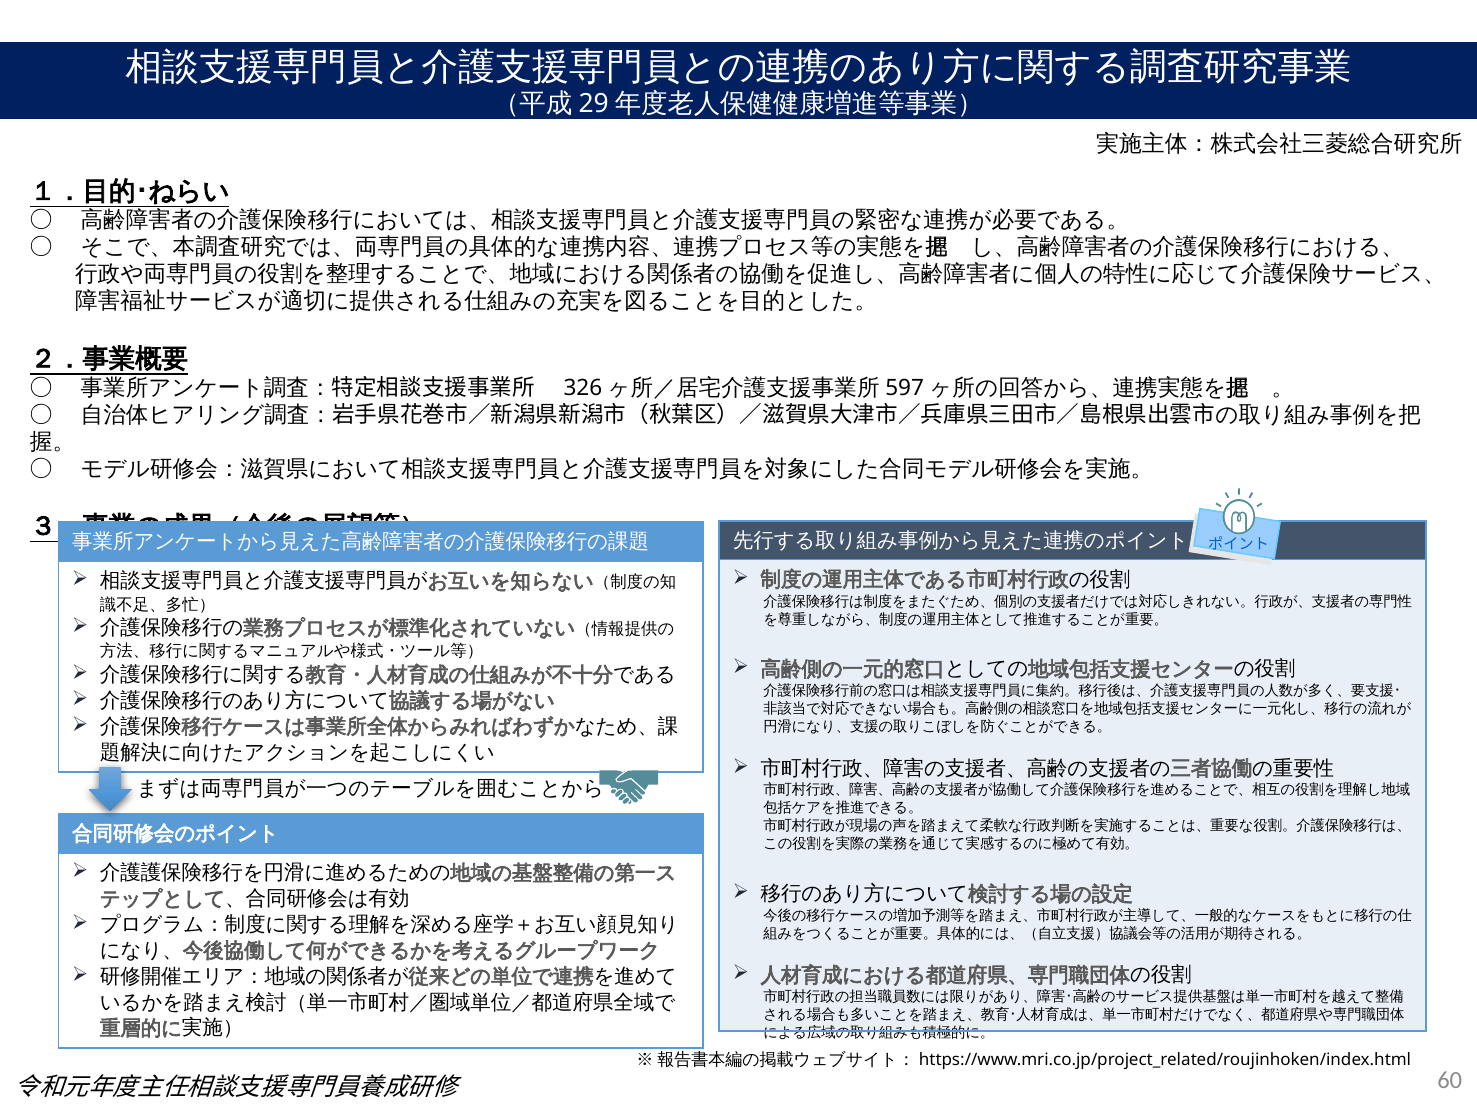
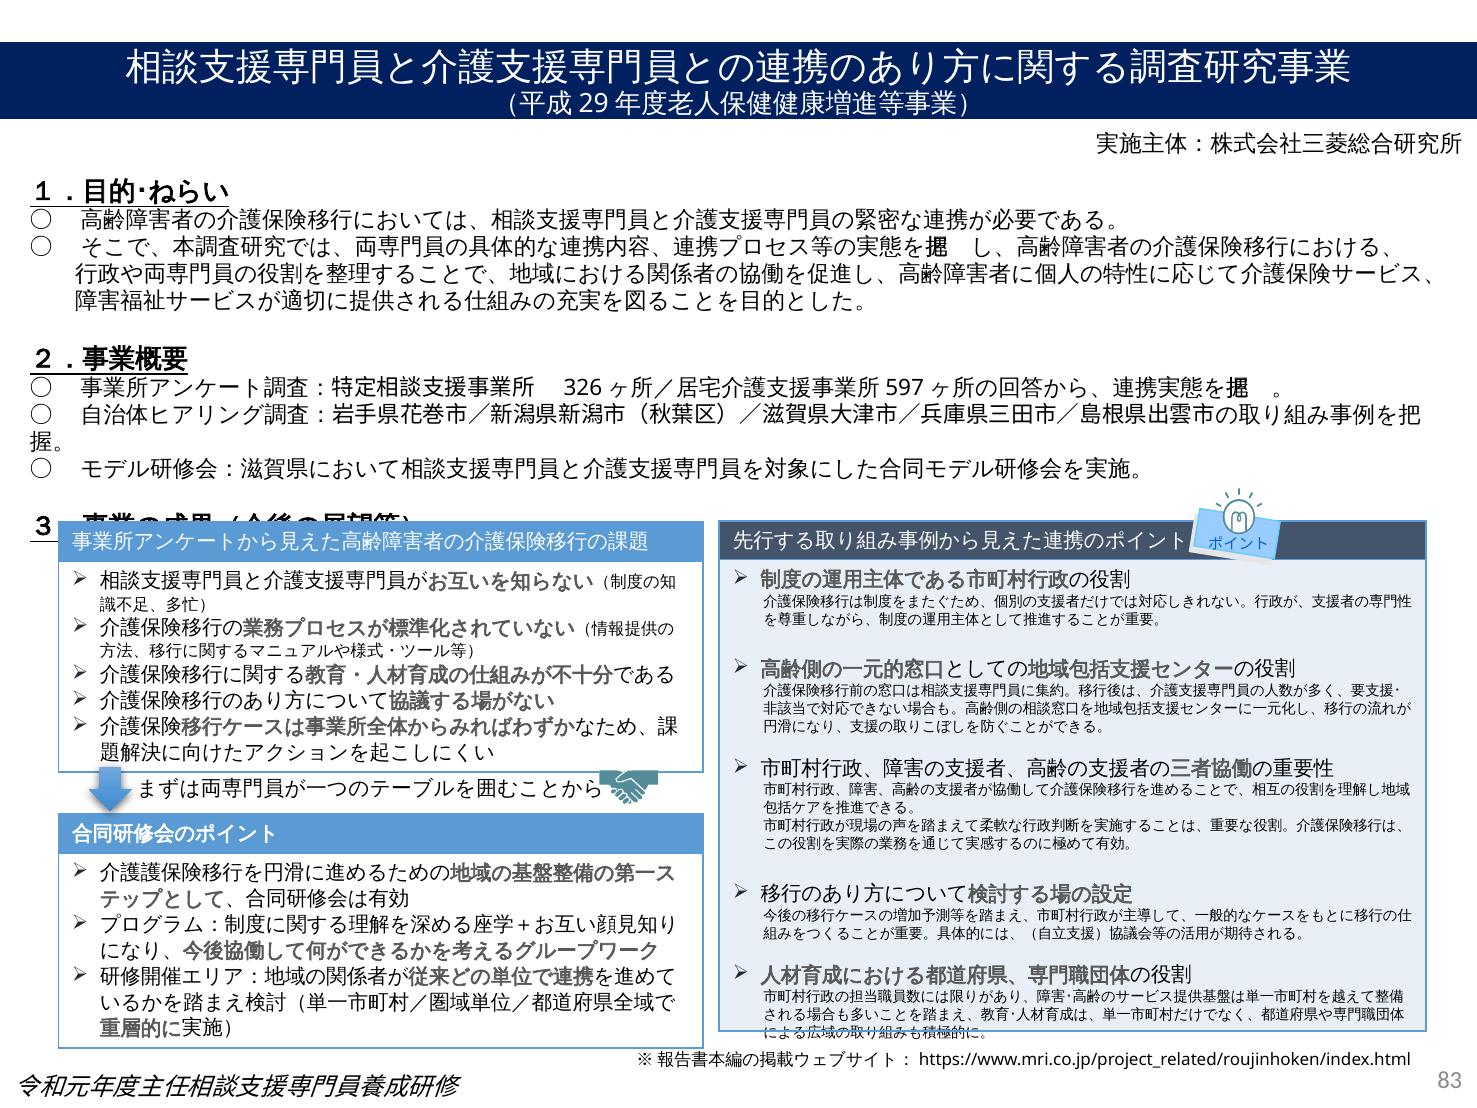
60: 60 -> 83
